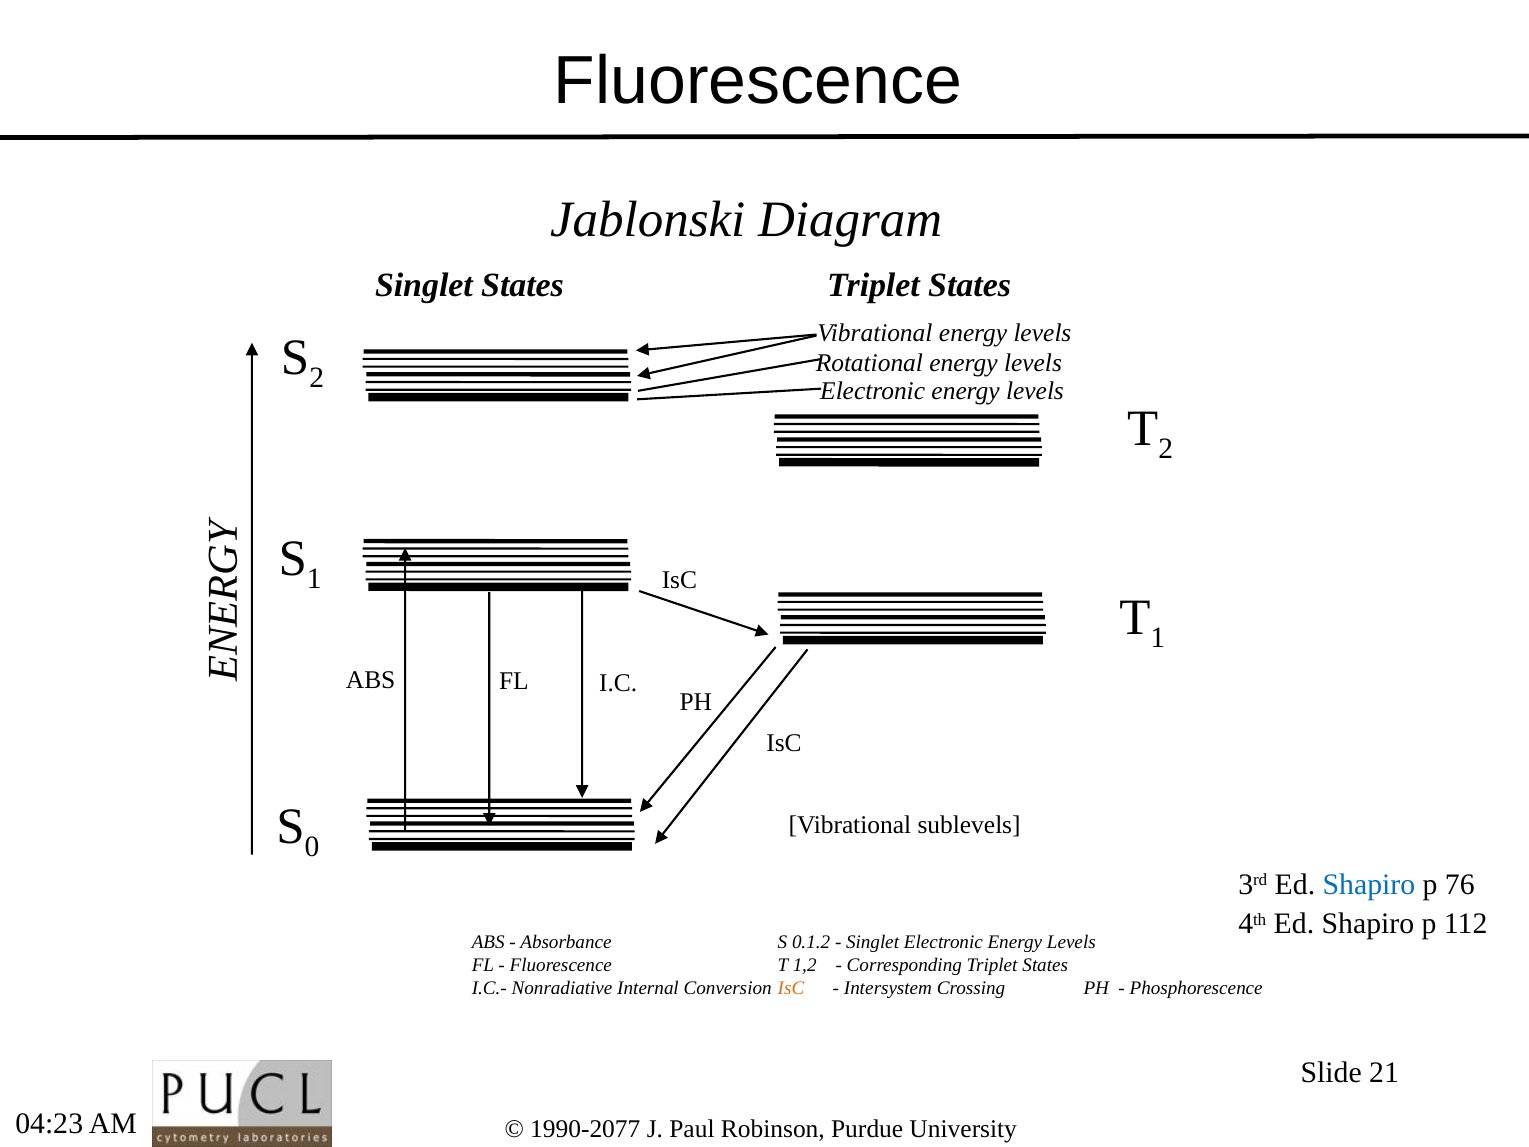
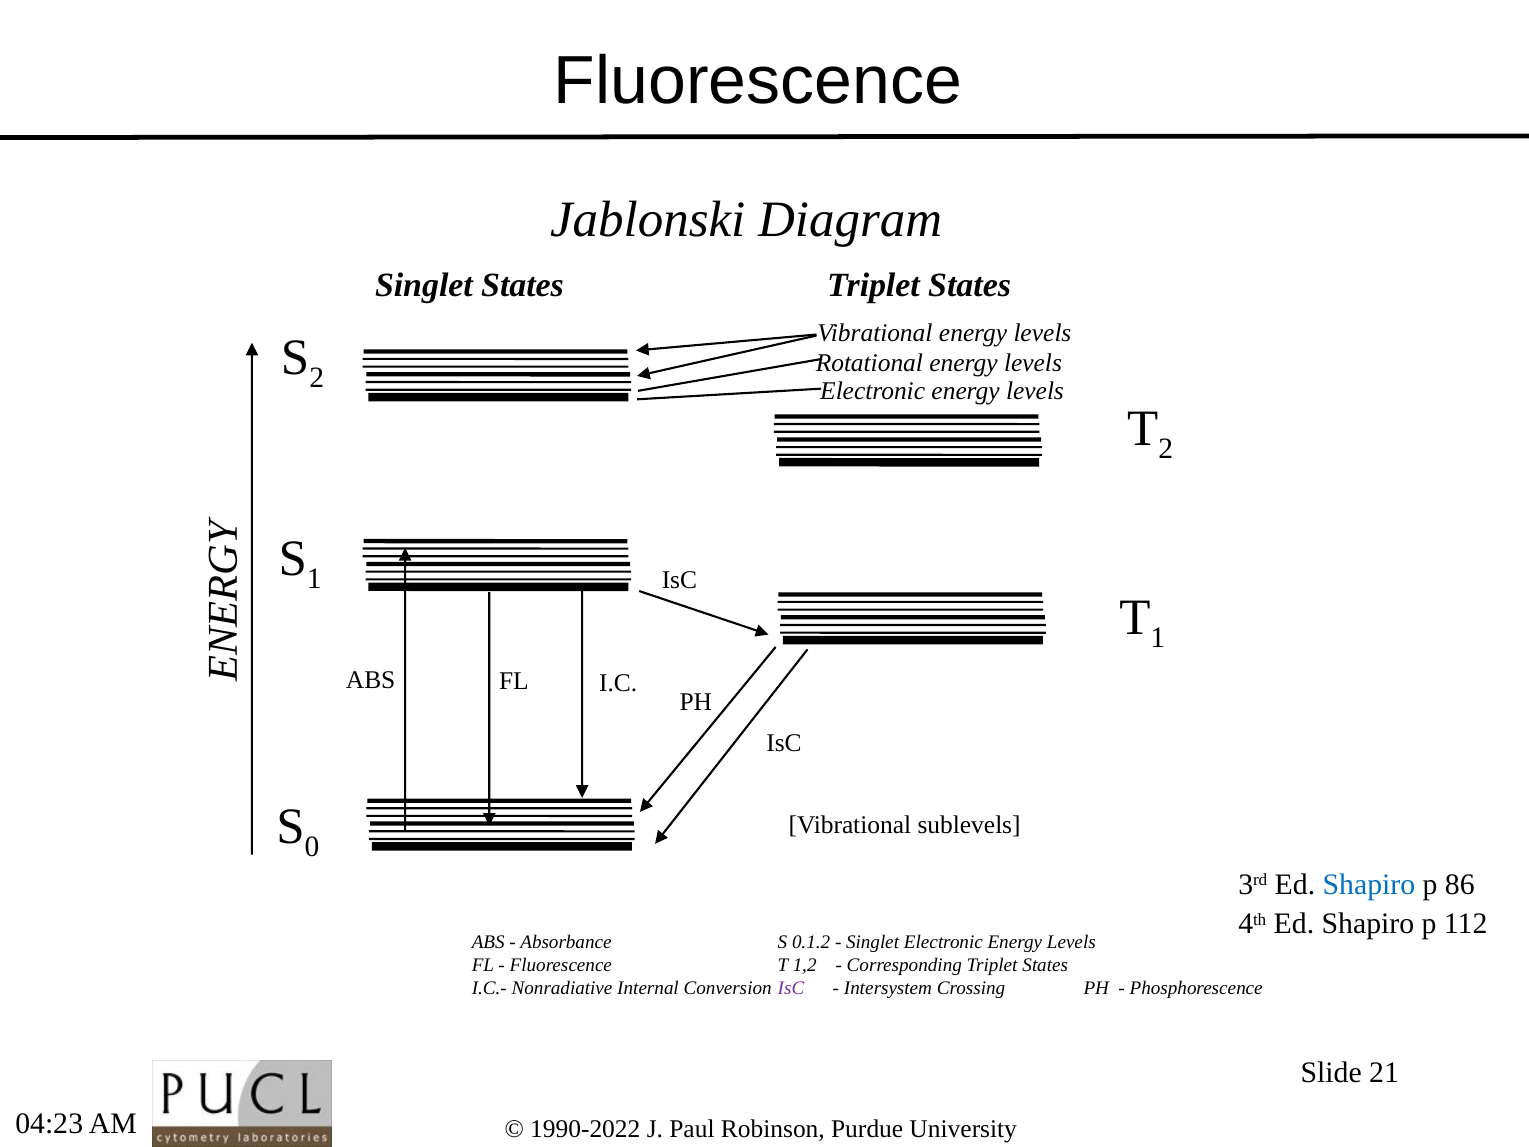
76: 76 -> 86
IsC at (791, 988) colour: orange -> purple
1990-2077: 1990-2077 -> 1990-2022
